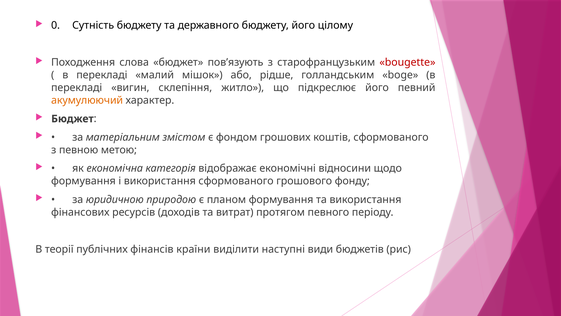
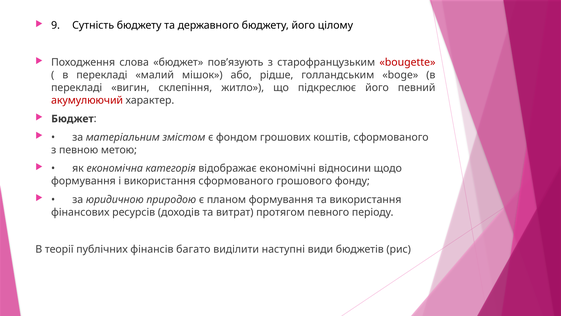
0: 0 -> 9
акумулюючий colour: orange -> red
країни: країни -> багато
